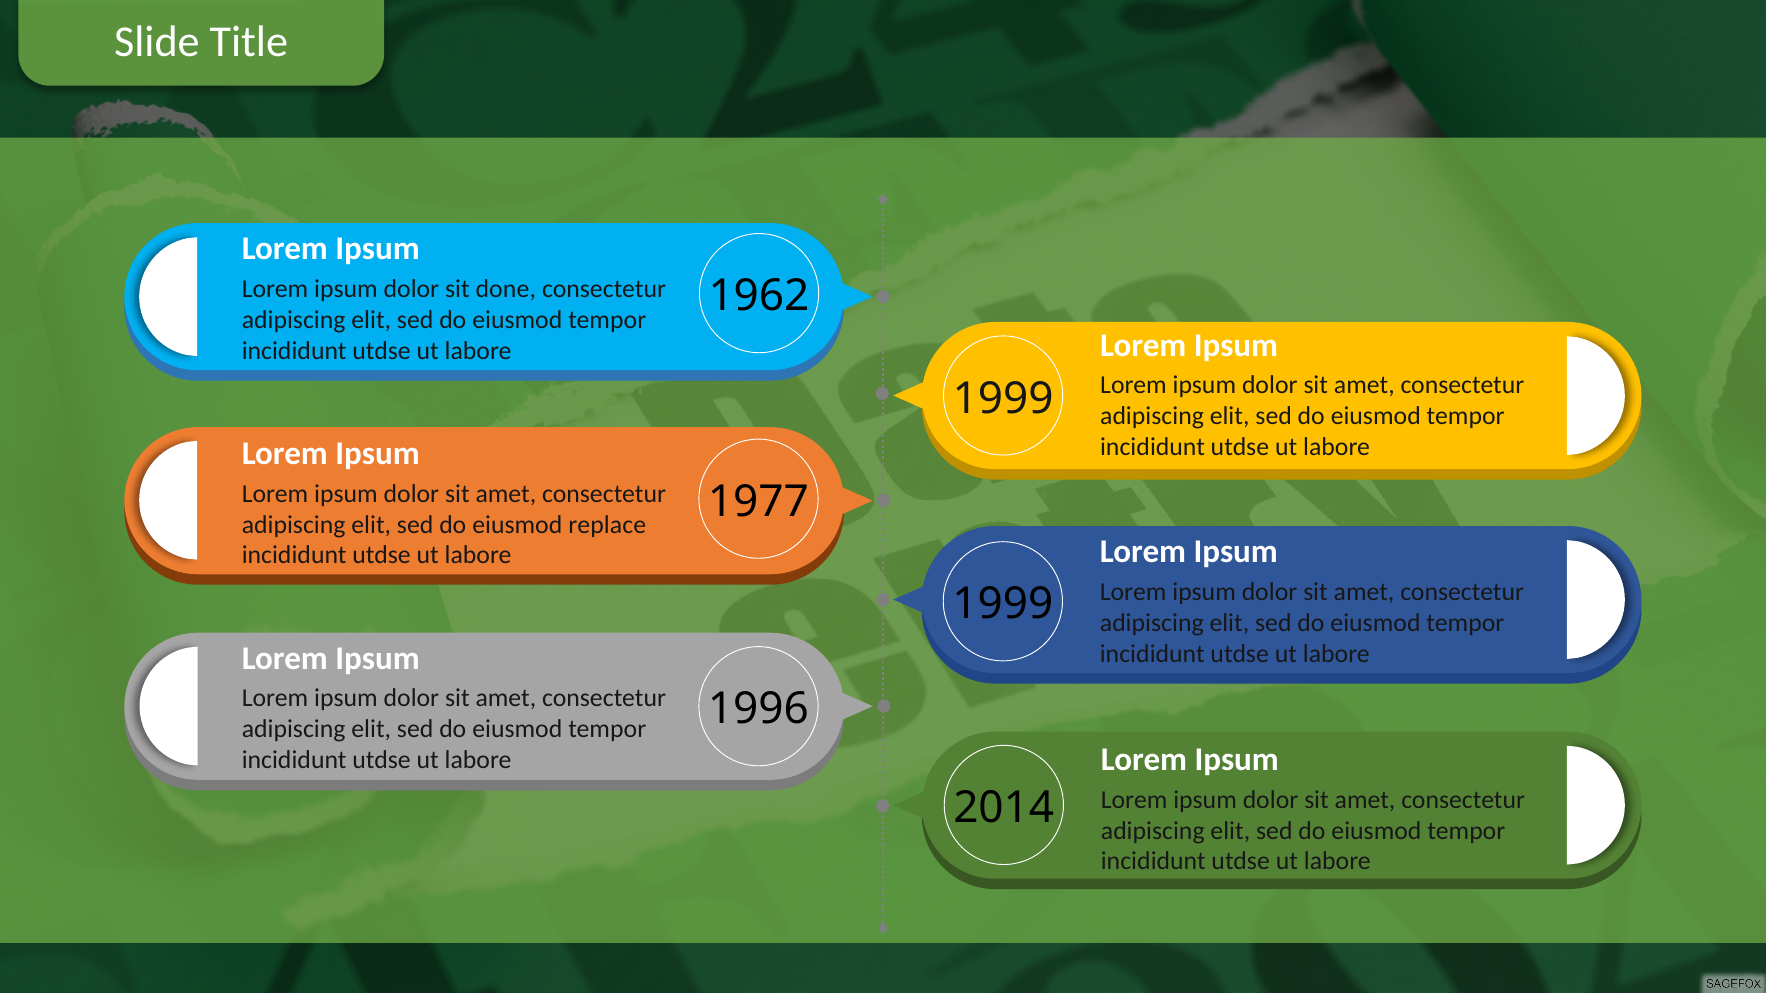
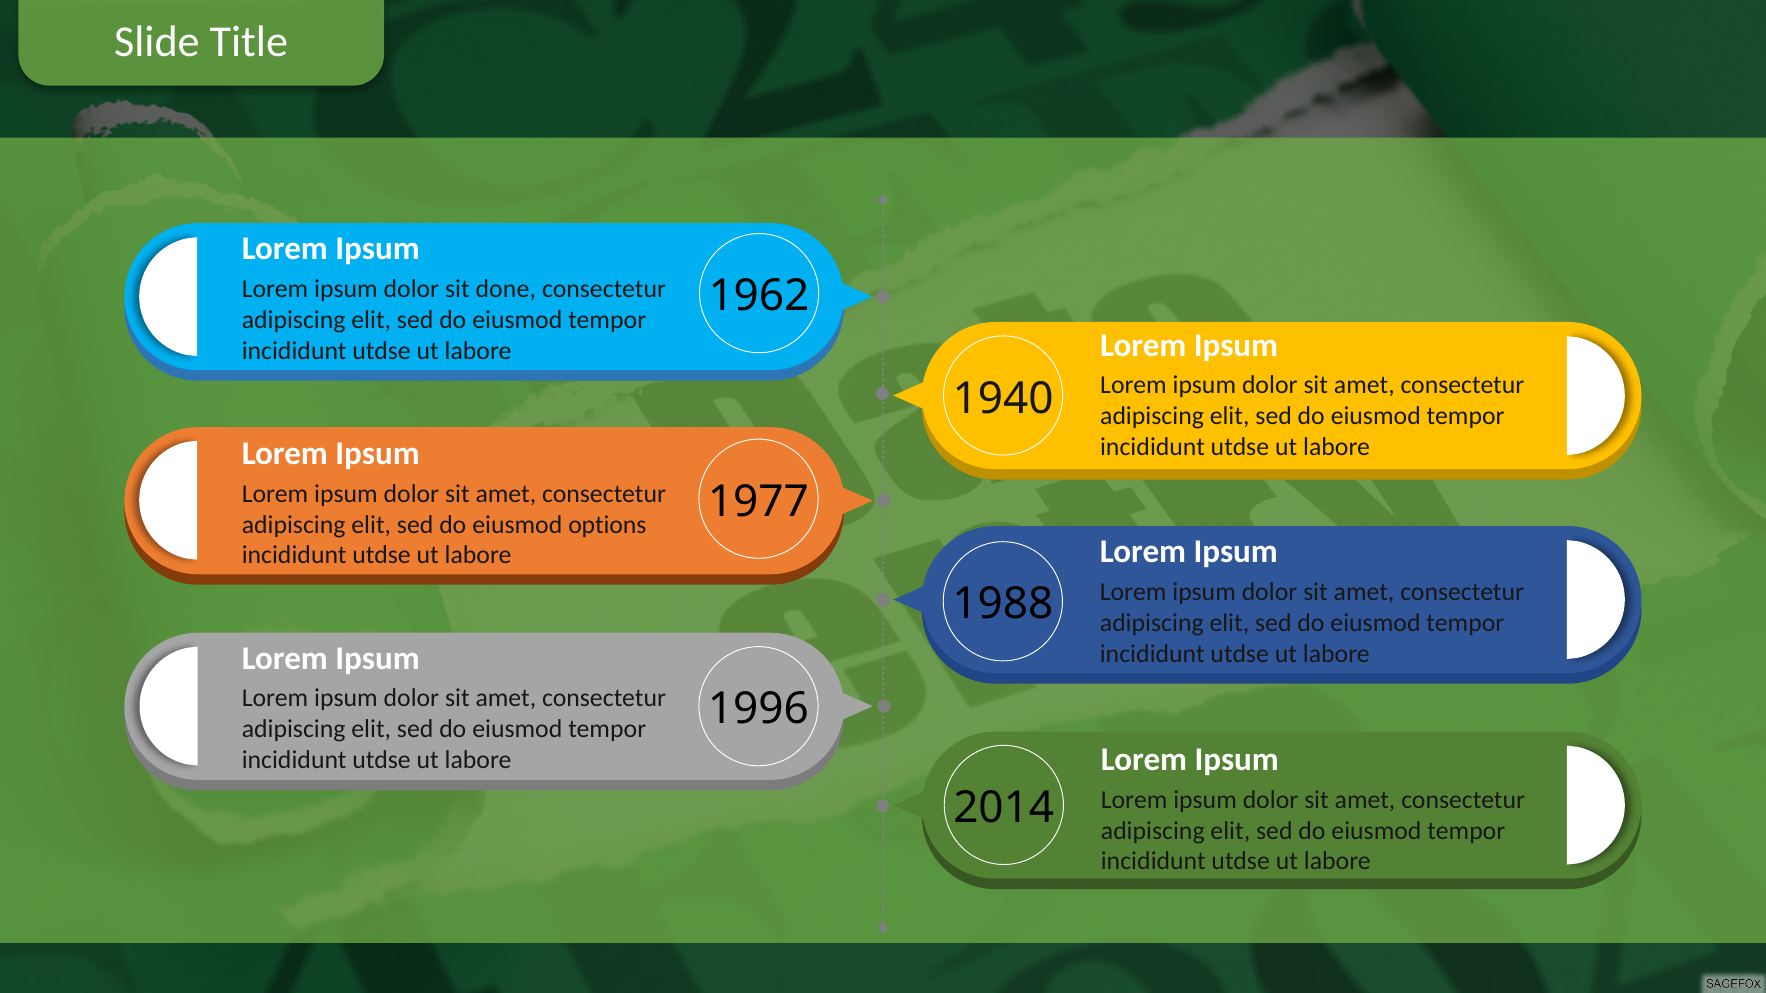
1999 at (1003, 399): 1999 -> 1940
replace: replace -> options
1999 at (1003, 605): 1999 -> 1988
